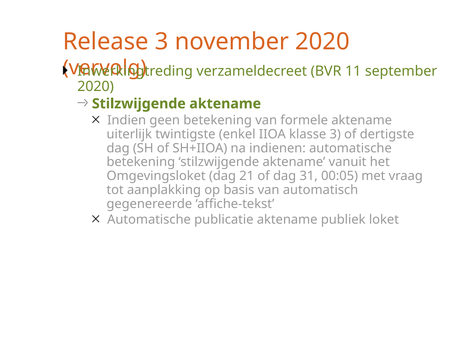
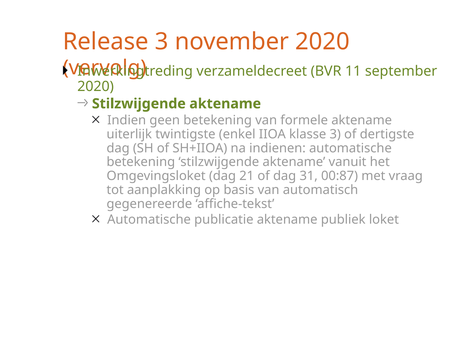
00:05: 00:05 -> 00:87
